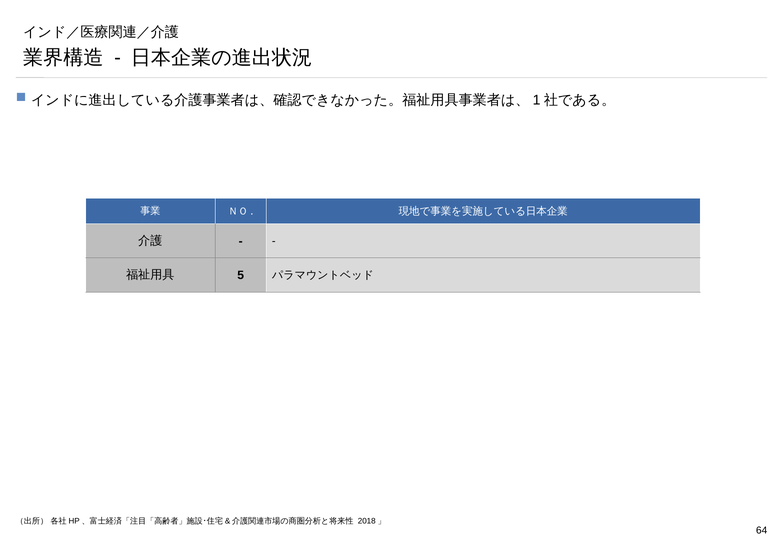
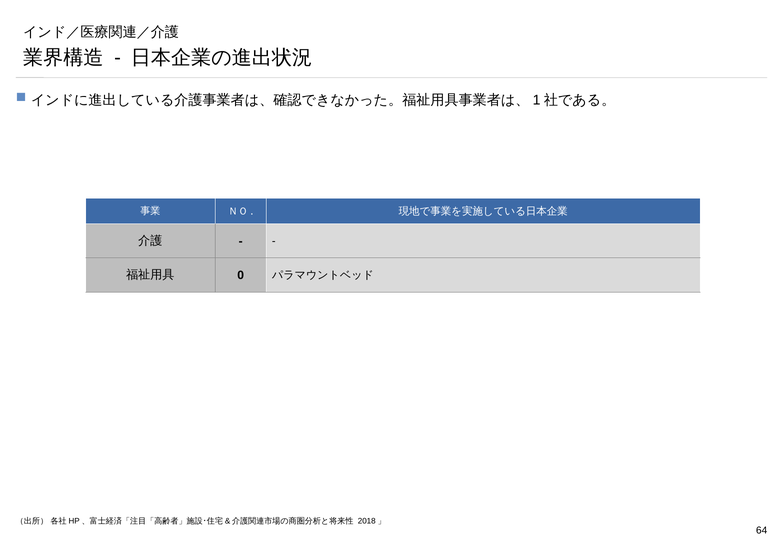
5: 5 -> 0
